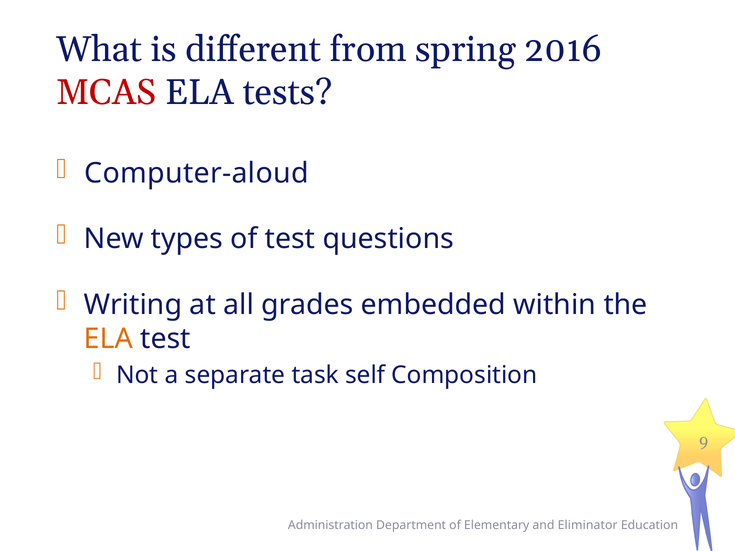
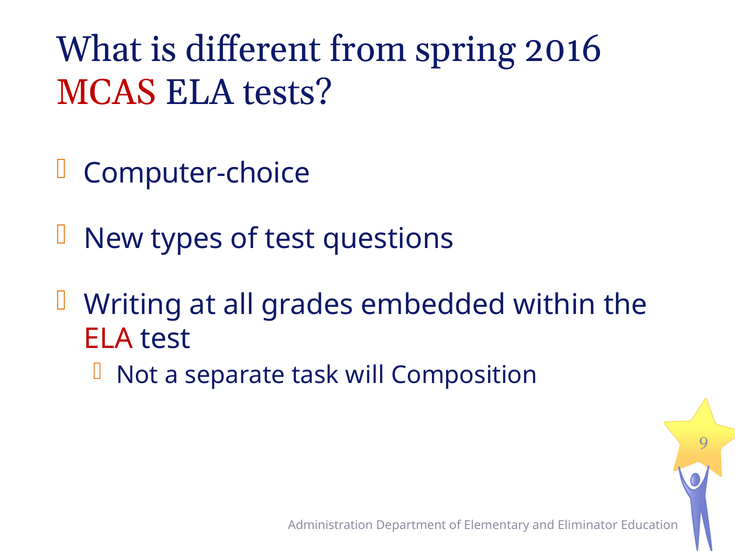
Computer-aloud: Computer-aloud -> Computer-choice
ELA at (108, 339) colour: orange -> red
self: self -> will
